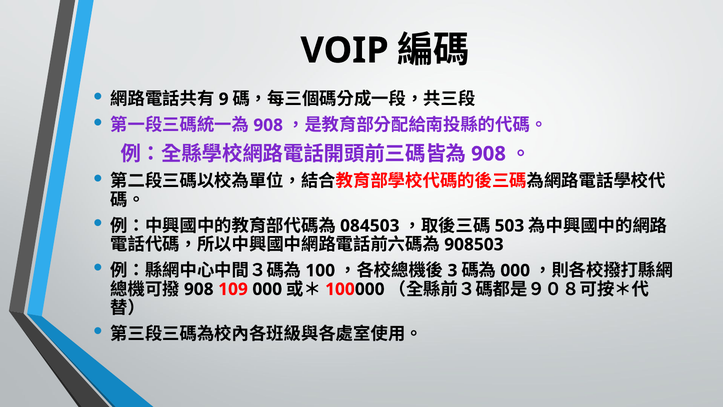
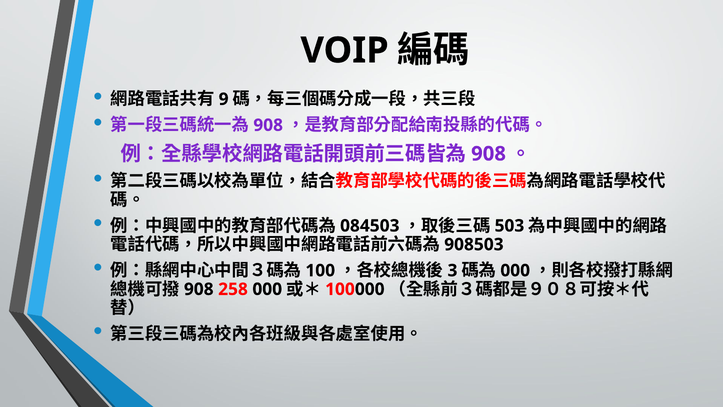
109: 109 -> 258
